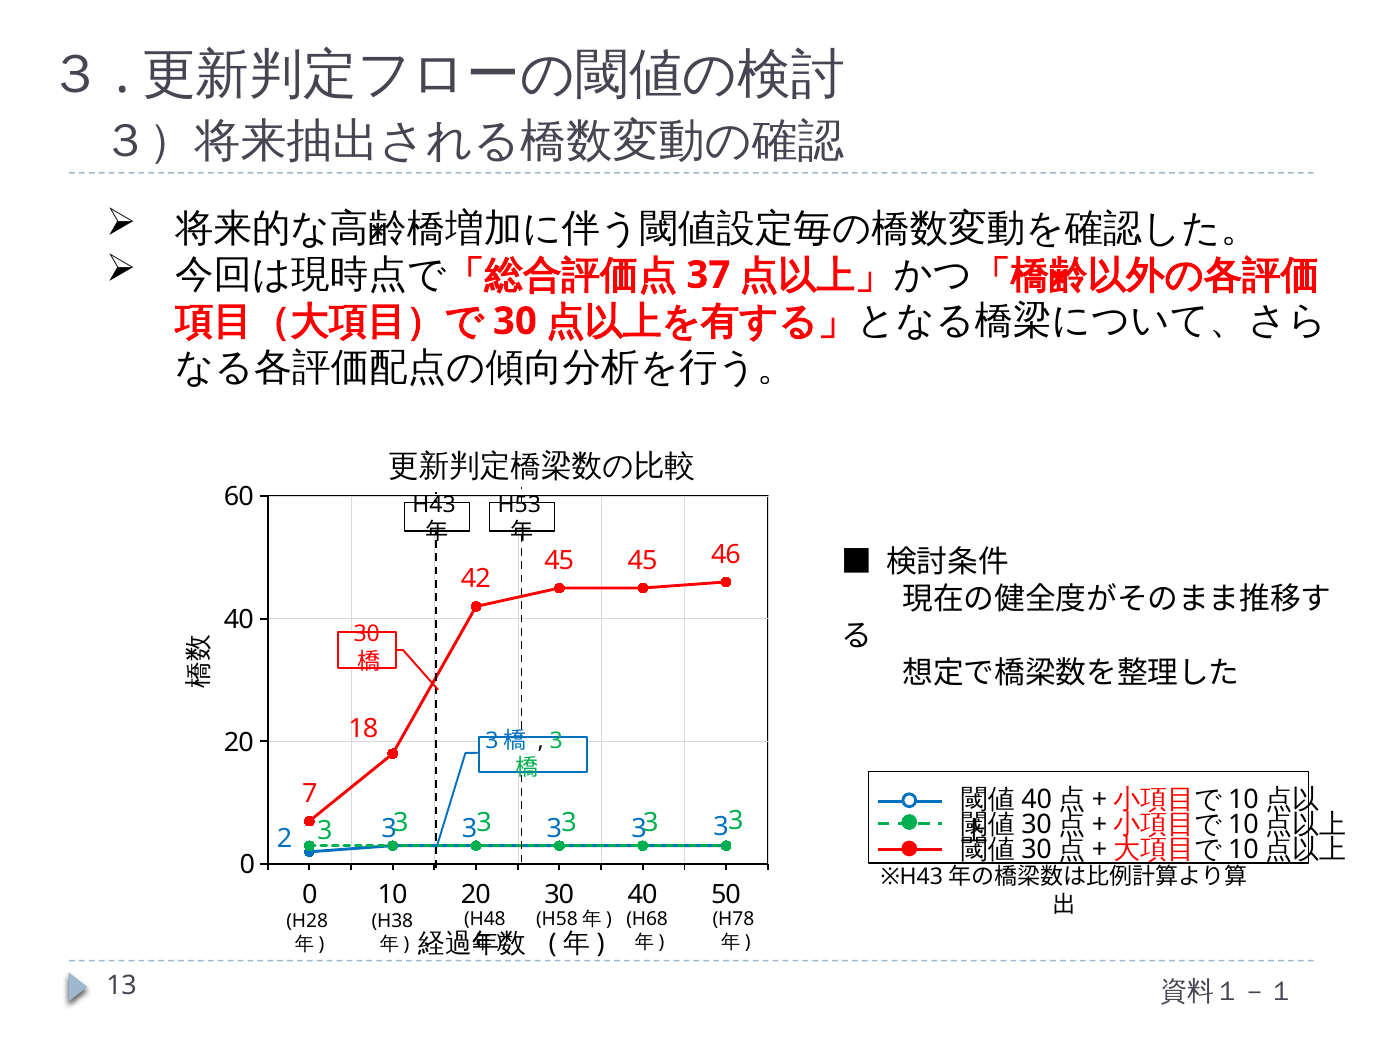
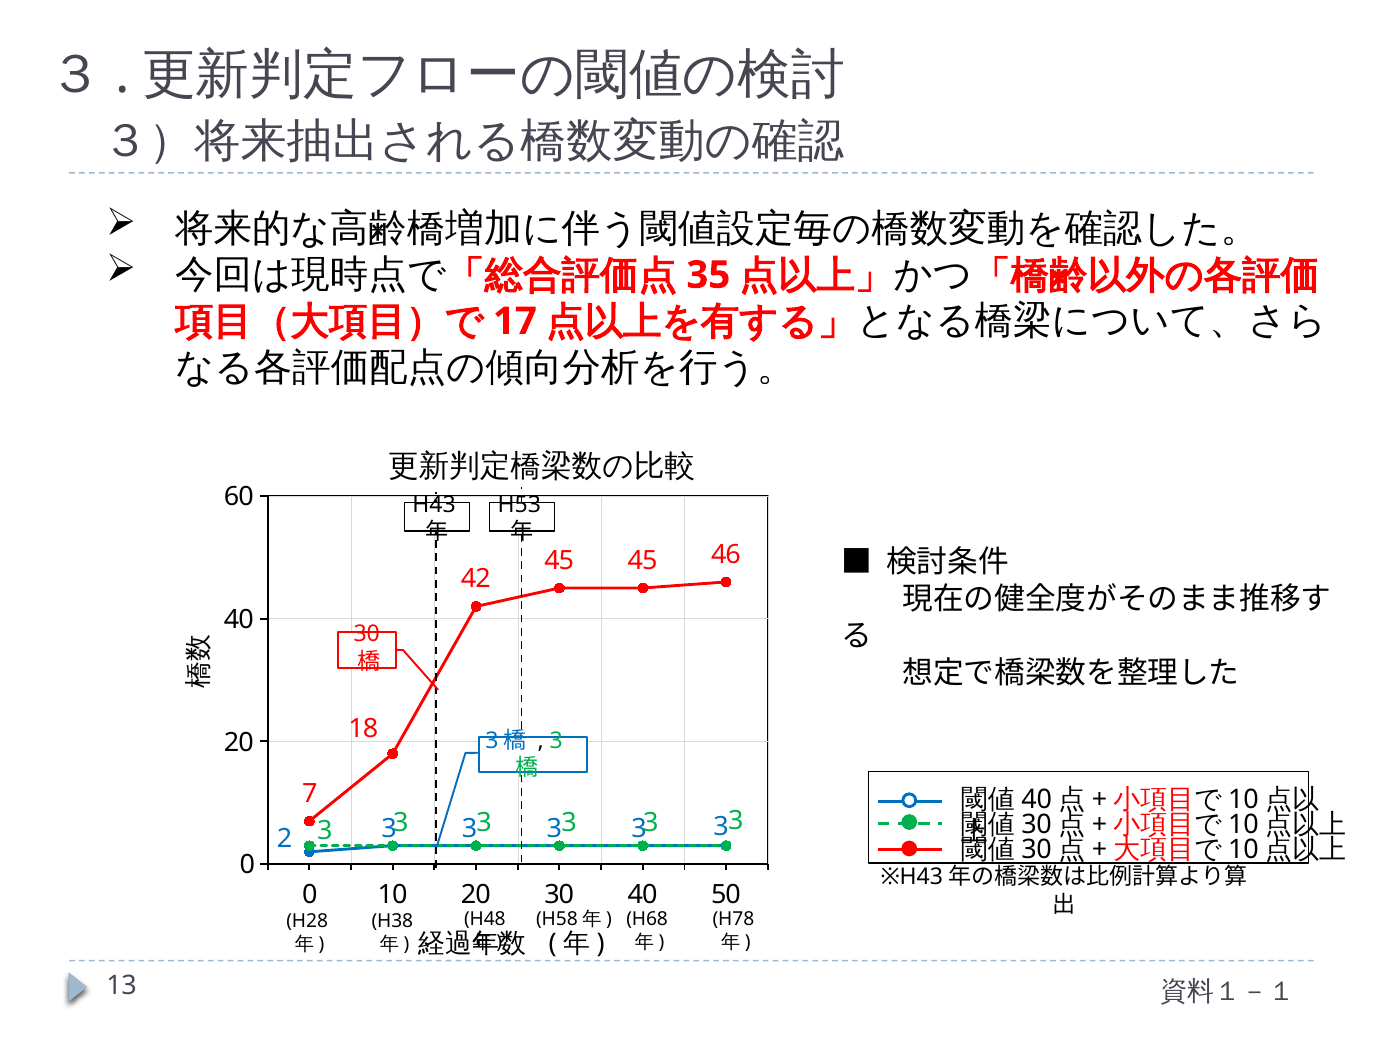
37: 37 -> 35
30 at (515, 321): 30 -> 17
